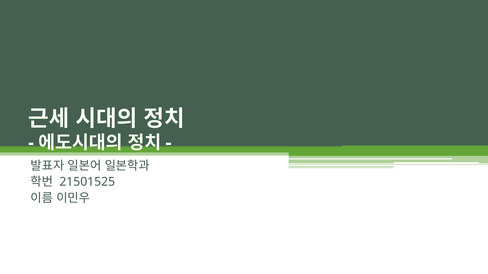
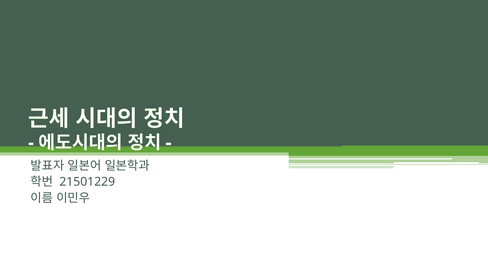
21501525: 21501525 -> 21501229
